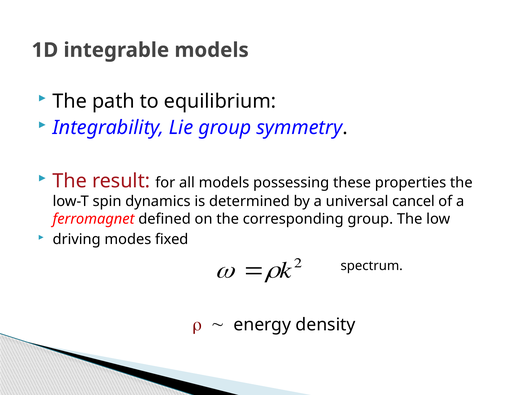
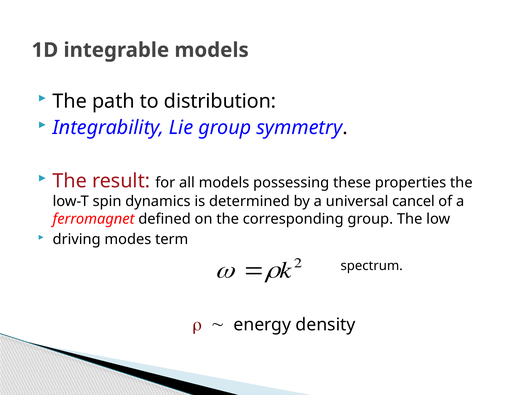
equilibrium: equilibrium -> distribution
fixed: fixed -> term
